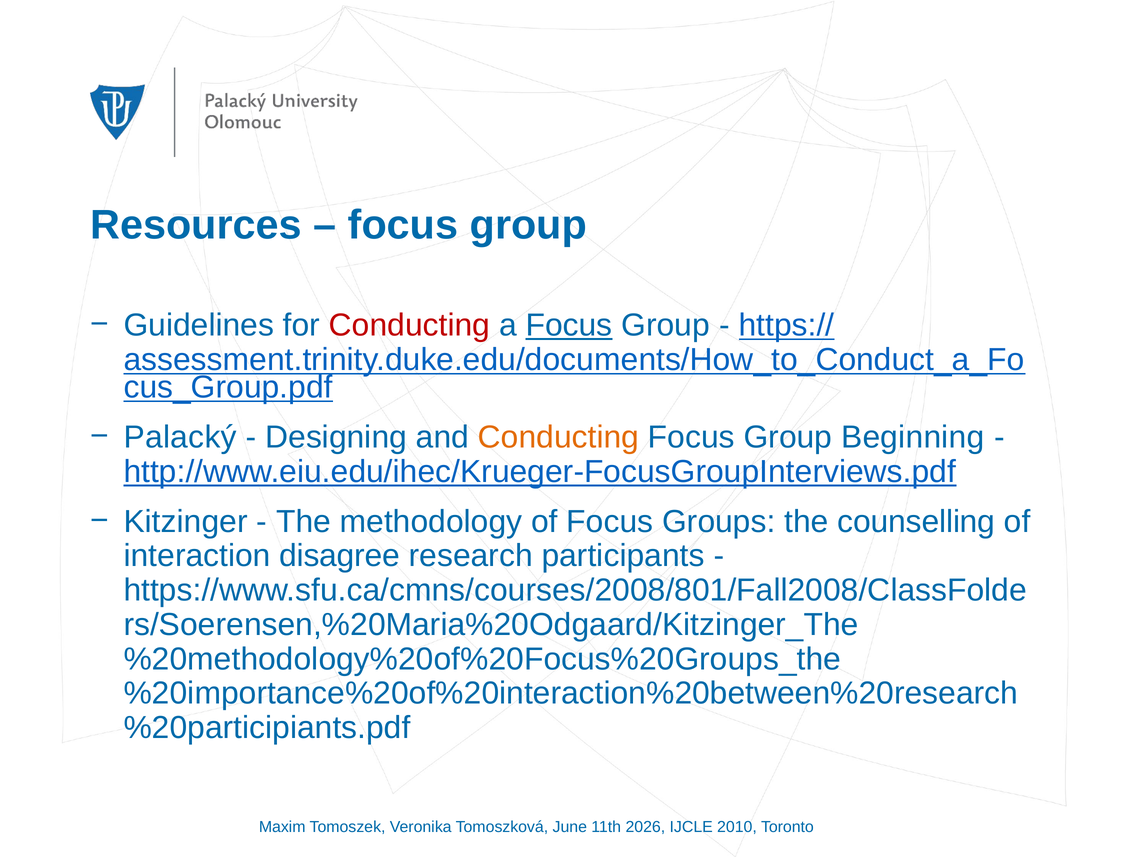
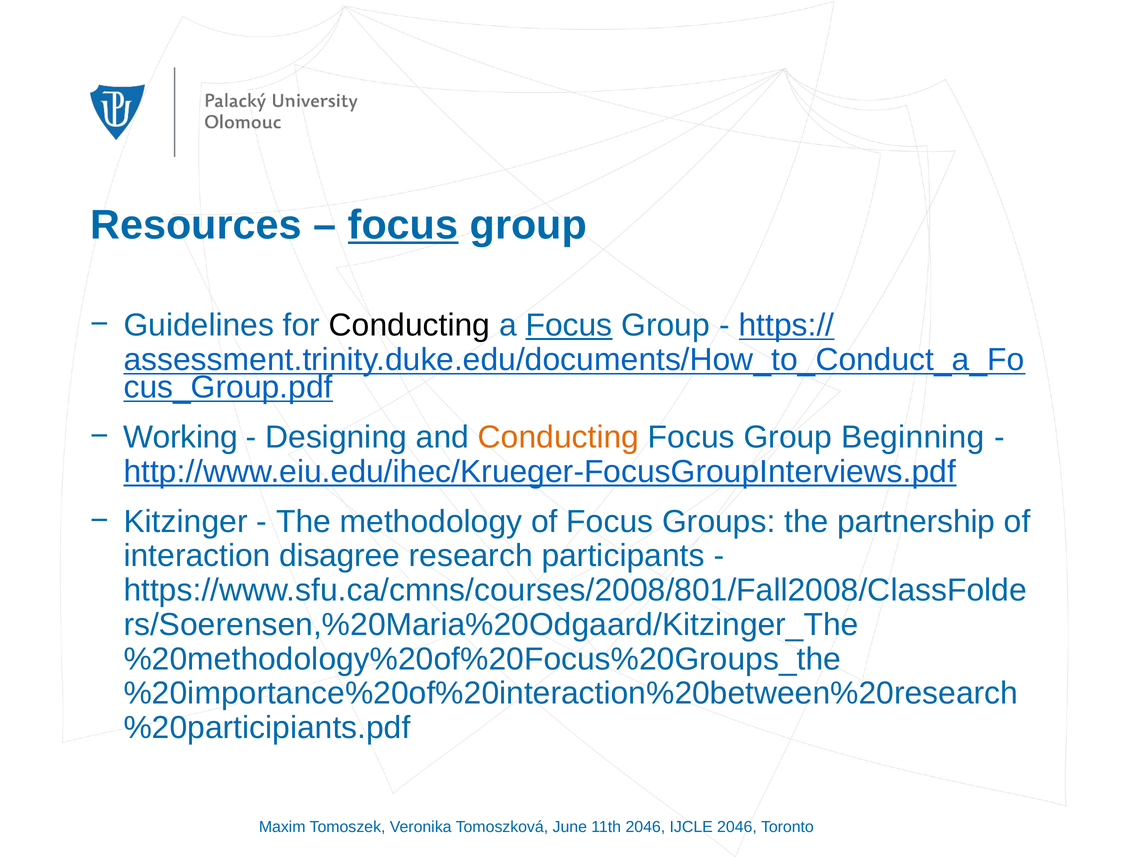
focus at (403, 225) underline: none -> present
Conducting at (410, 325) colour: red -> black
Palacký: Palacký -> Working
counselling: counselling -> partnership
11th 2026: 2026 -> 2046
IJCLE 2010: 2010 -> 2046
